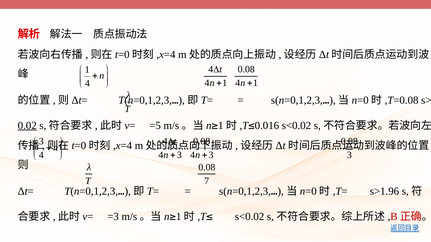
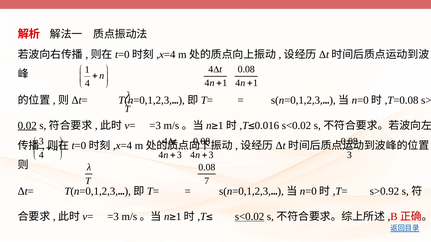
=5 at (155, 126): =5 -> =3
s>1.96: s>1.96 -> s>0.92
s<0.02 at (250, 217) underline: none -> present
